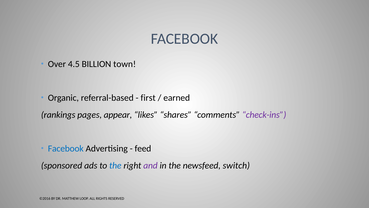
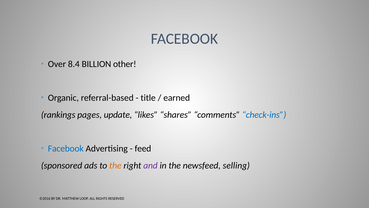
4.5: 4.5 -> 8.4
town: town -> other
first: first -> title
appear: appear -> update
check-ins colour: purple -> blue
the at (115, 165) colour: blue -> orange
switch: switch -> selling
